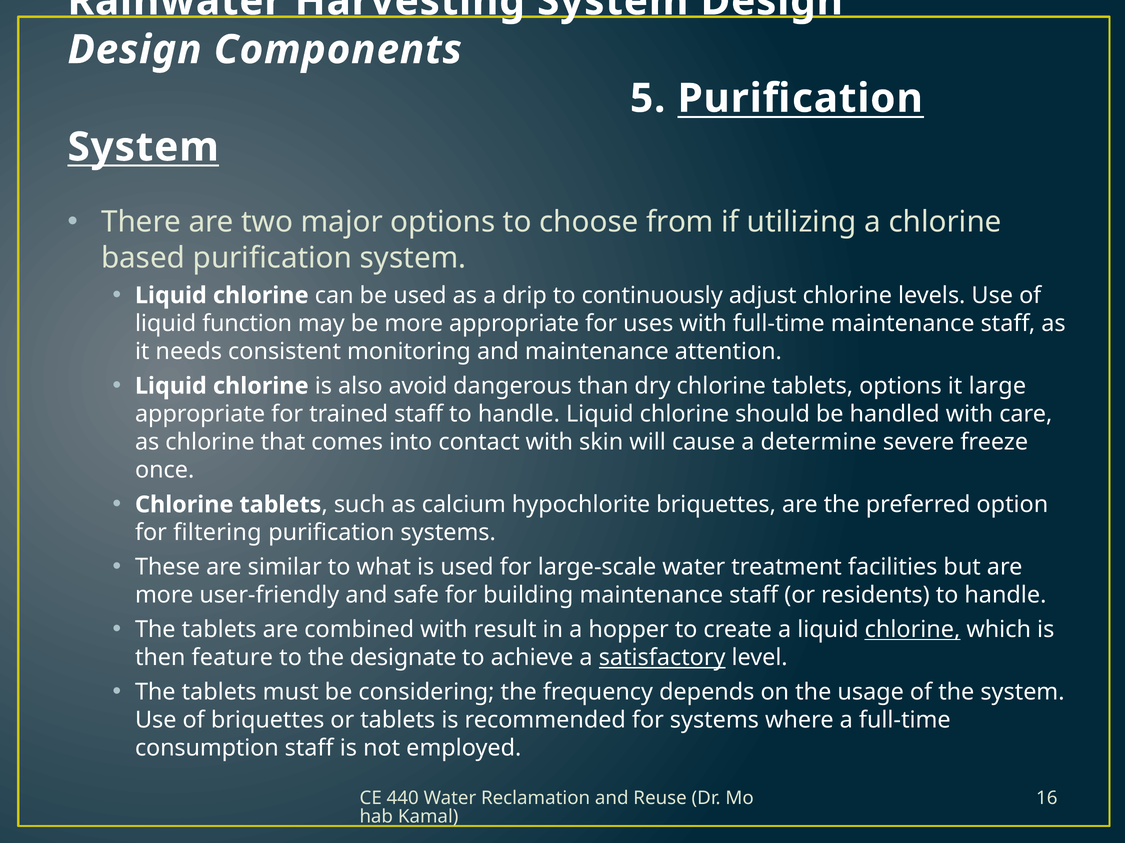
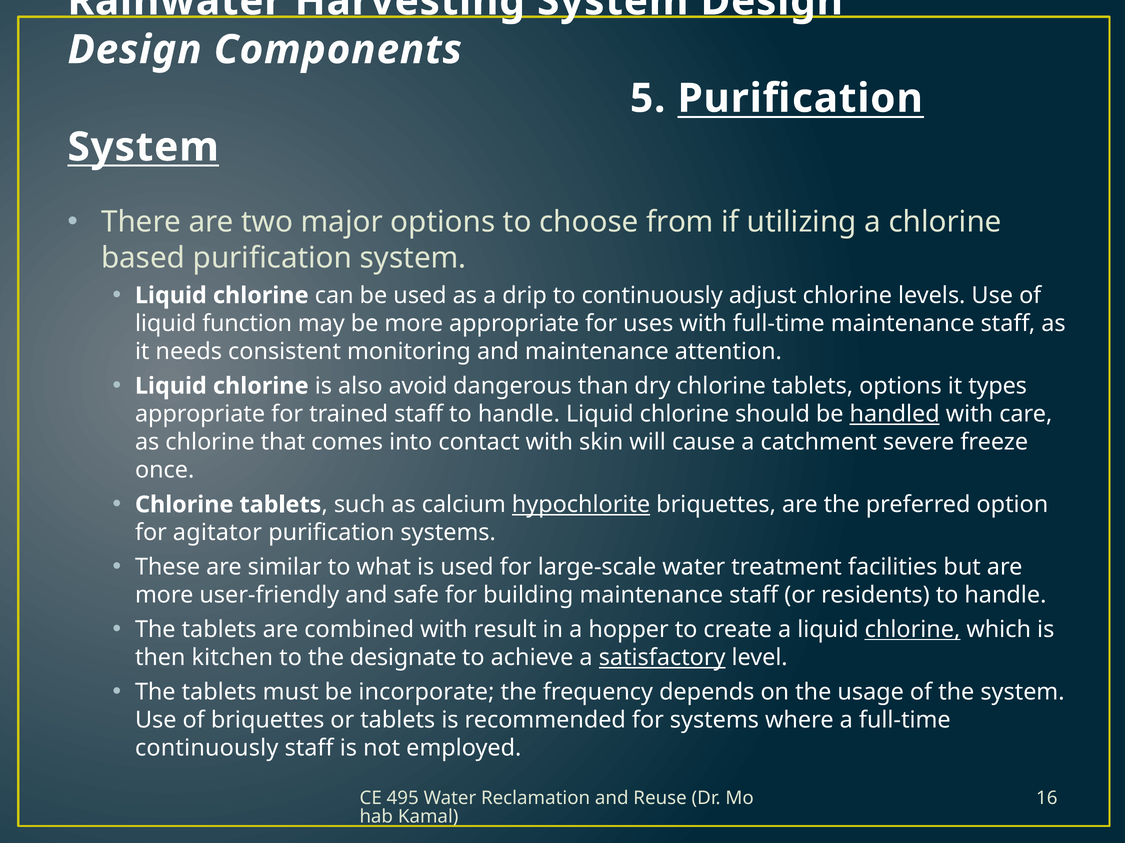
large: large -> types
handled underline: none -> present
determine: determine -> catchment
hypochlorite underline: none -> present
filtering: filtering -> agitator
feature: feature -> kitchen
considering: considering -> incorporate
consumption at (207, 749): consumption -> continuously
440: 440 -> 495
